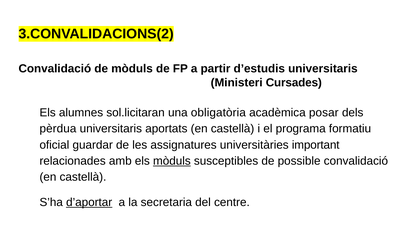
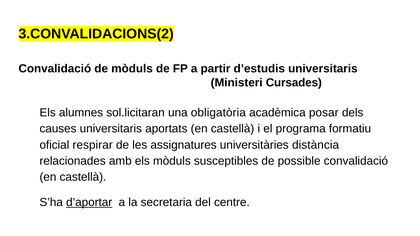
pèrdua: pèrdua -> causes
guardar: guardar -> respirar
important: important -> distància
mòduls at (172, 161) underline: present -> none
